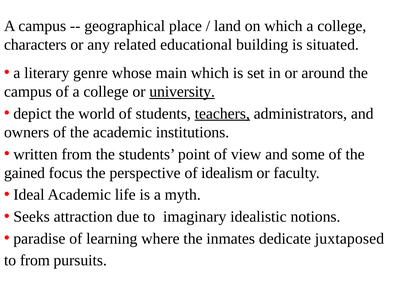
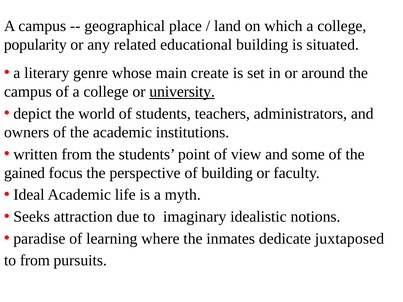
characters: characters -> popularity
main which: which -> create
teachers underline: present -> none
of idealism: idealism -> building
